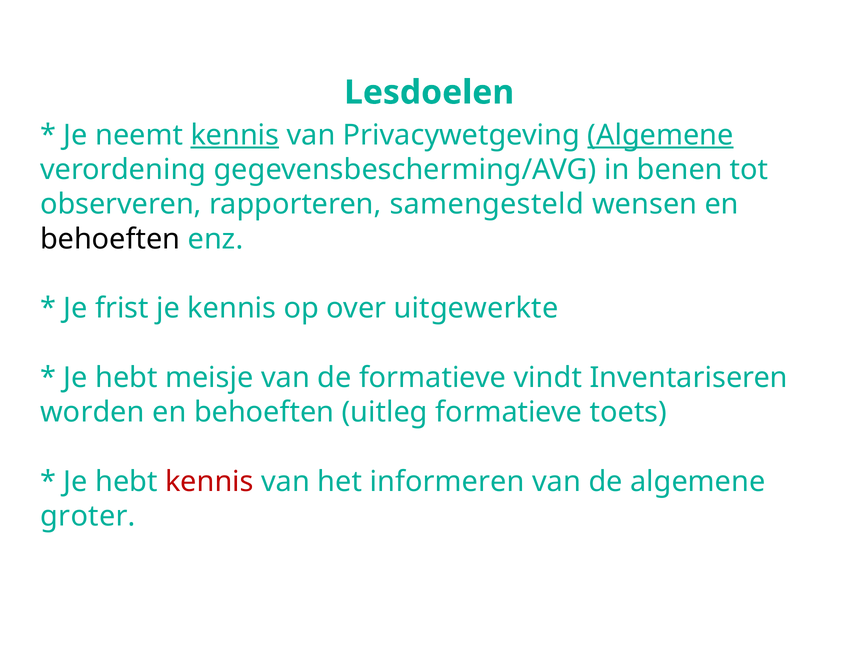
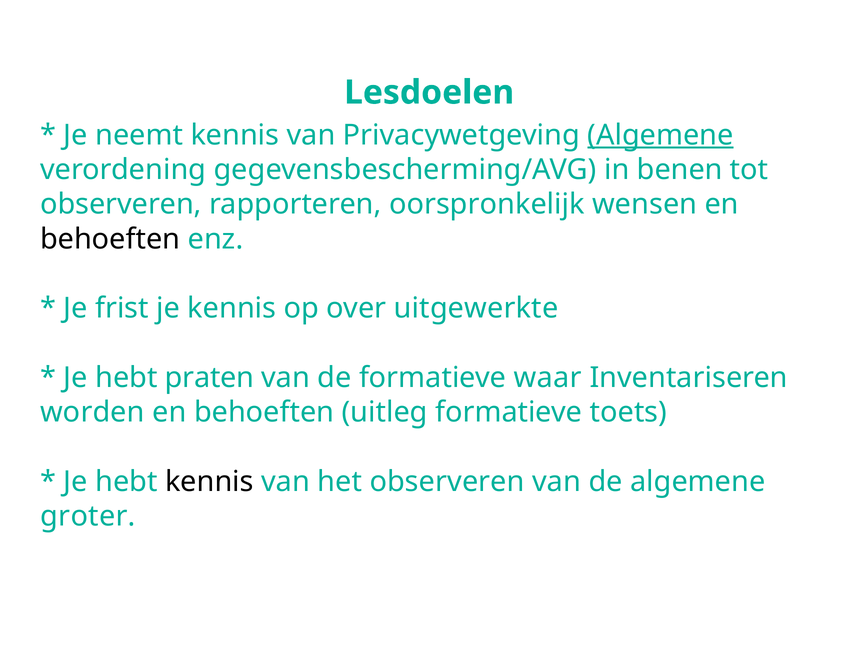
kennis at (235, 135) underline: present -> none
samengesteld: samengesteld -> oorspronkelijk
meisje: meisje -> praten
vindt: vindt -> waar
kennis at (209, 482) colour: red -> black
het informeren: informeren -> observeren
